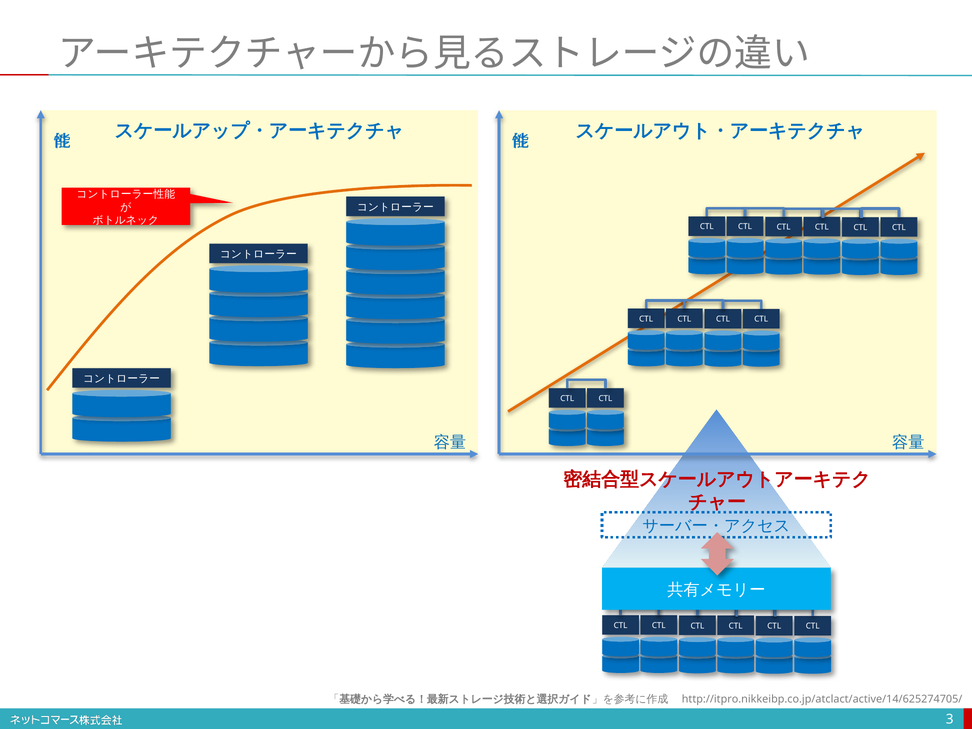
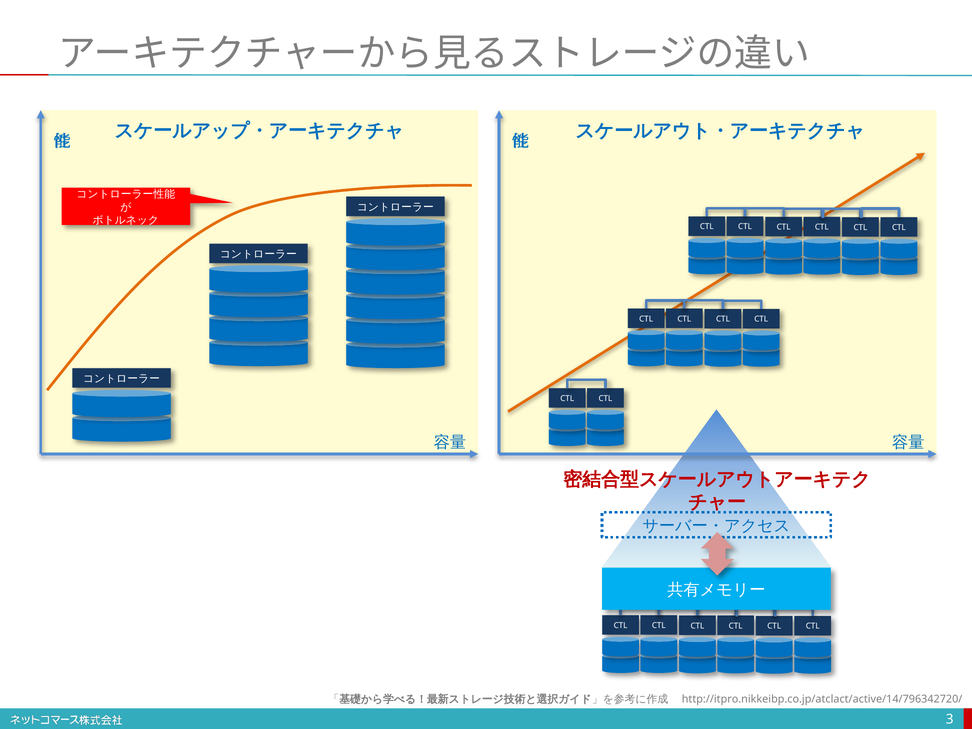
http://itpro.nikkeibp.co.jp/atclact/active/14/625274705/: http://itpro.nikkeibp.co.jp/atclact/active/14/625274705/ -> http://itpro.nikkeibp.co.jp/atclact/active/14/796342720/
